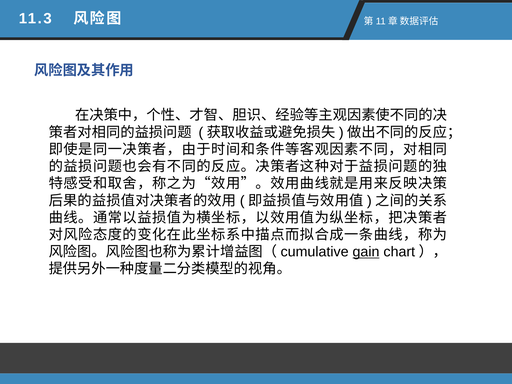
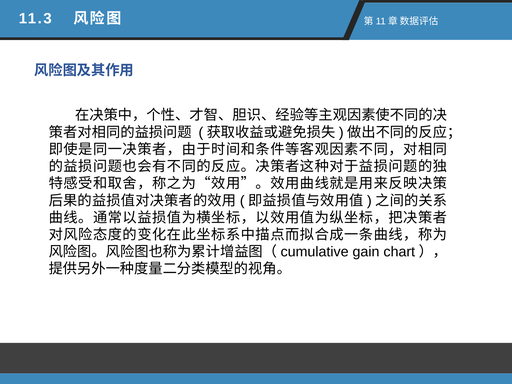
gain underline: present -> none
